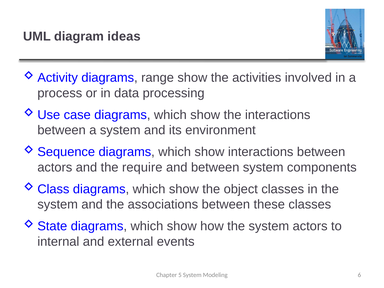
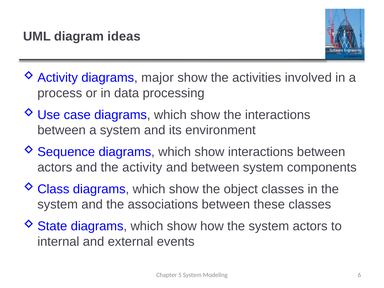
range: range -> major
require: require -> activity
